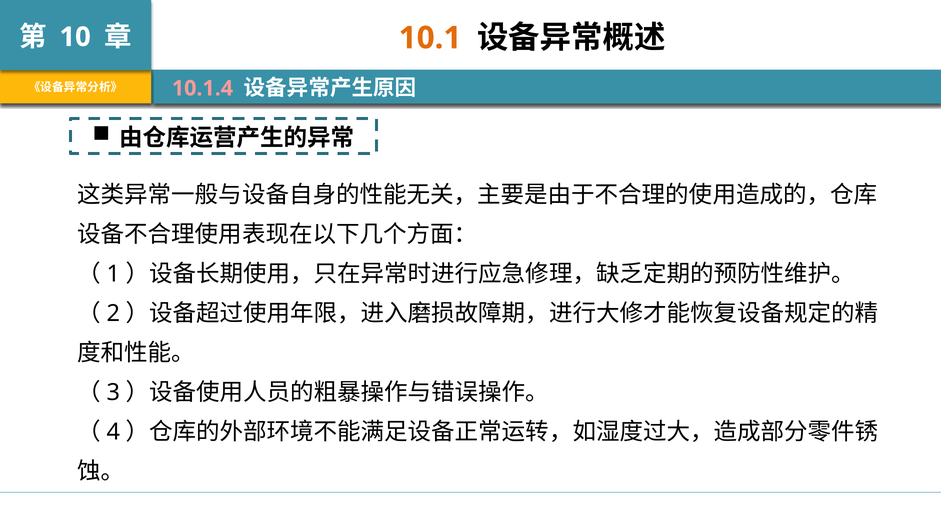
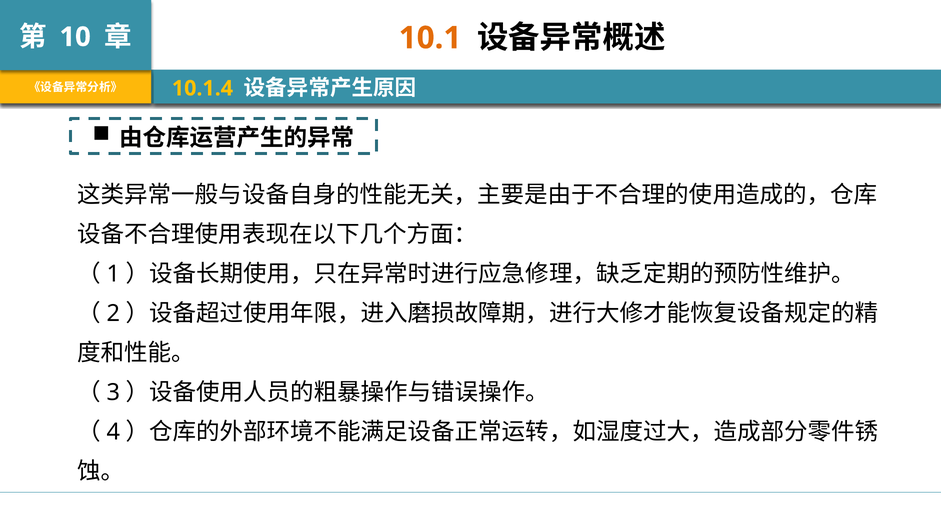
10.1.4 colour: pink -> yellow
